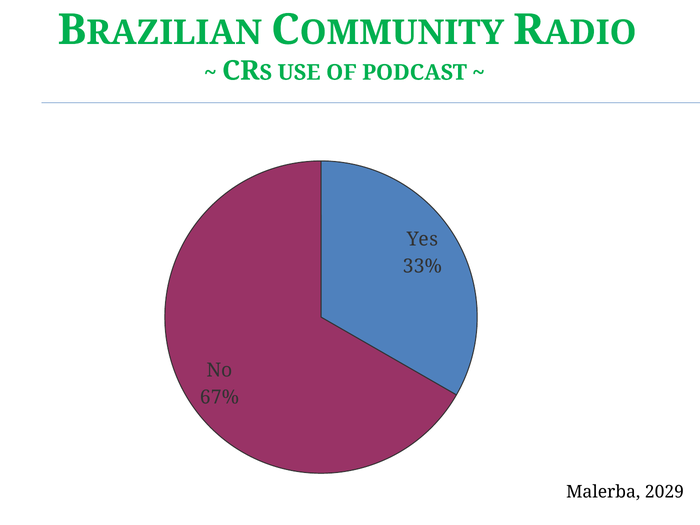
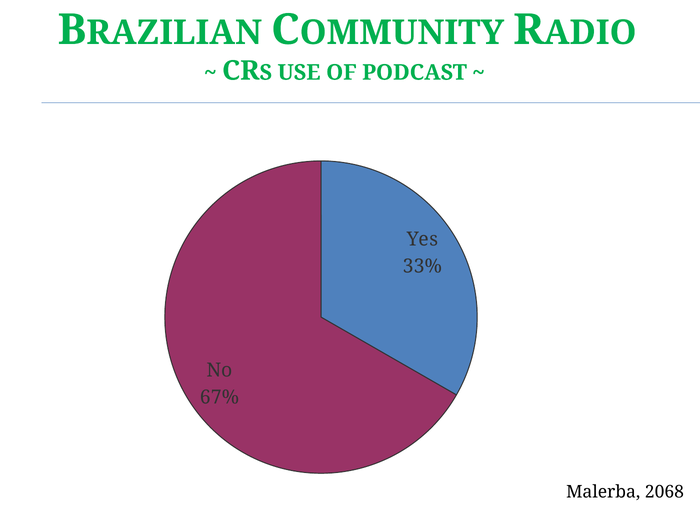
2029: 2029 -> 2068
